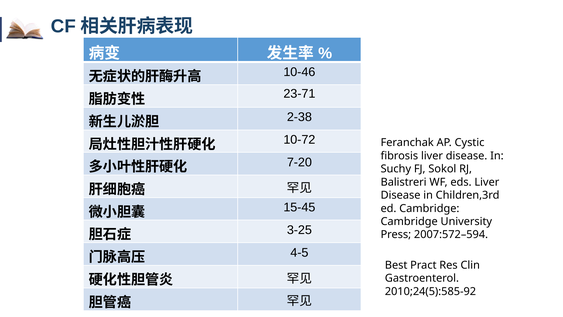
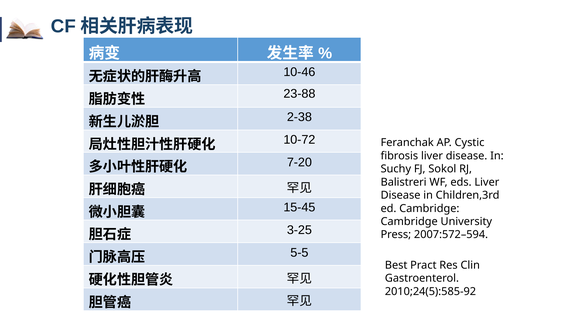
23-71: 23-71 -> 23-88
4-5: 4-5 -> 5-5
